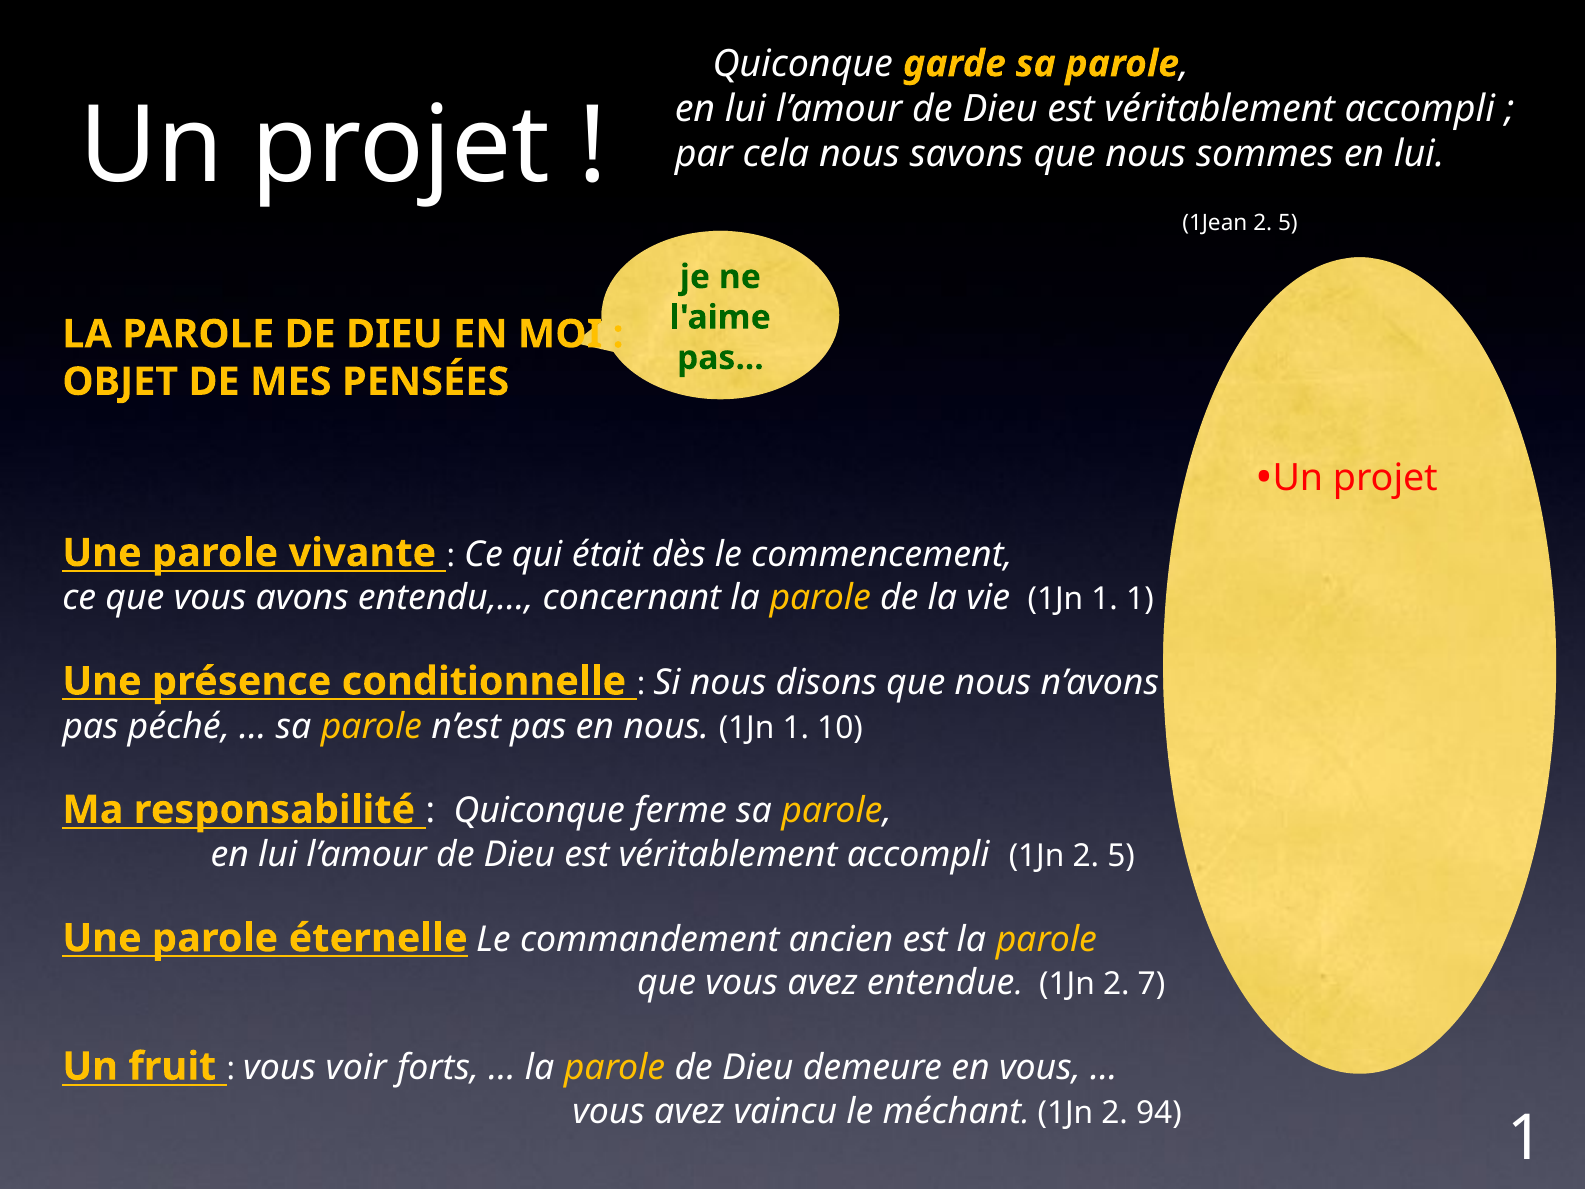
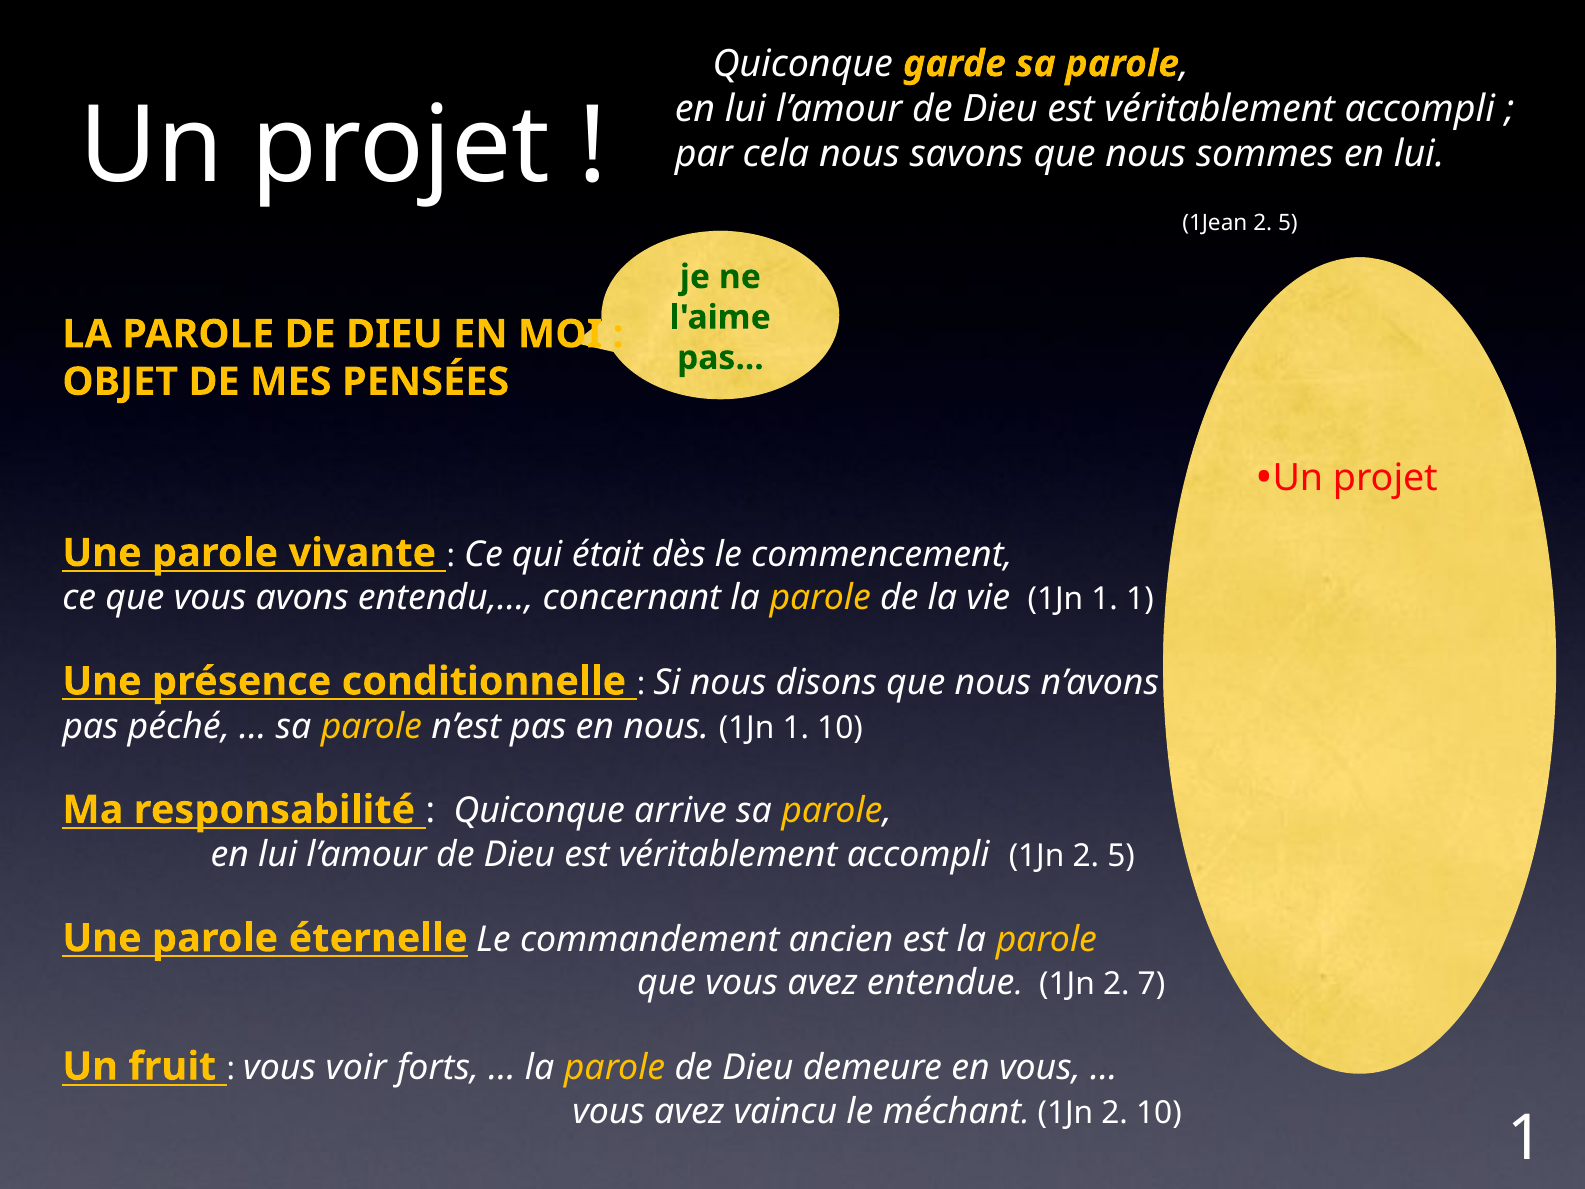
ferme: ferme -> arrive
2 94: 94 -> 10
